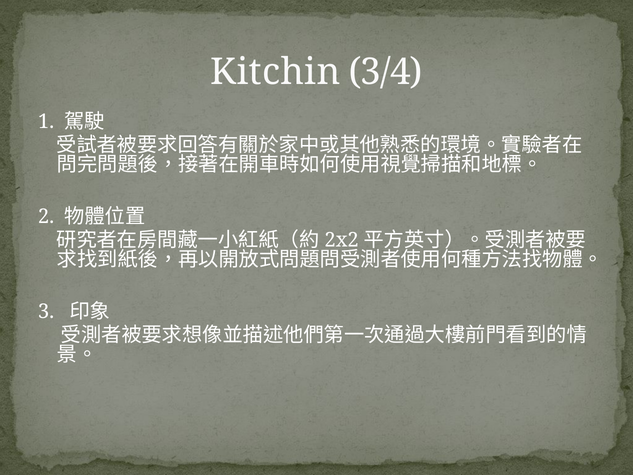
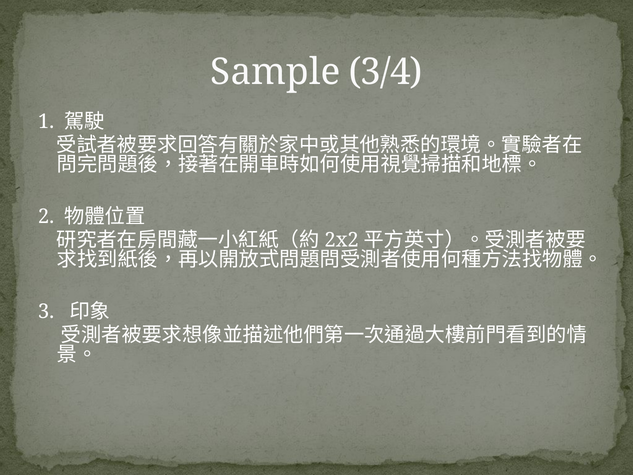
Kitchin: Kitchin -> Sample
